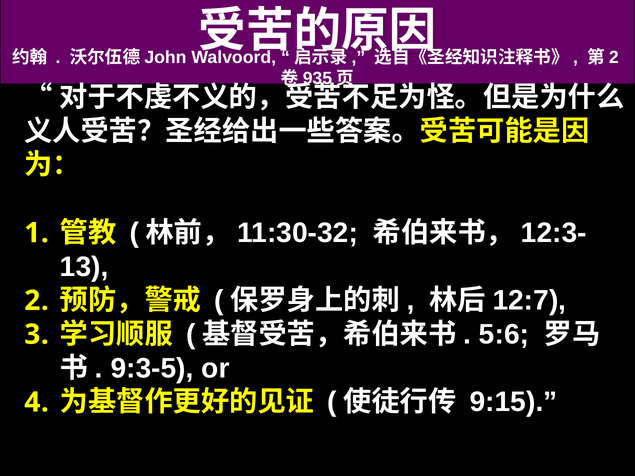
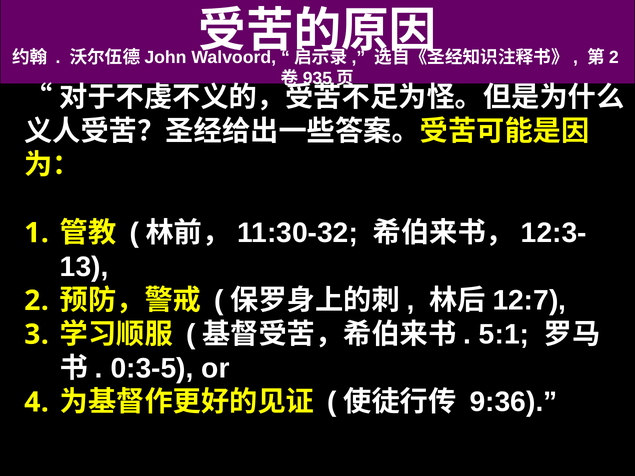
5:6: 5:6 -> 5:1
9:3-5: 9:3-5 -> 0:3-5
9:15: 9:15 -> 9:36
